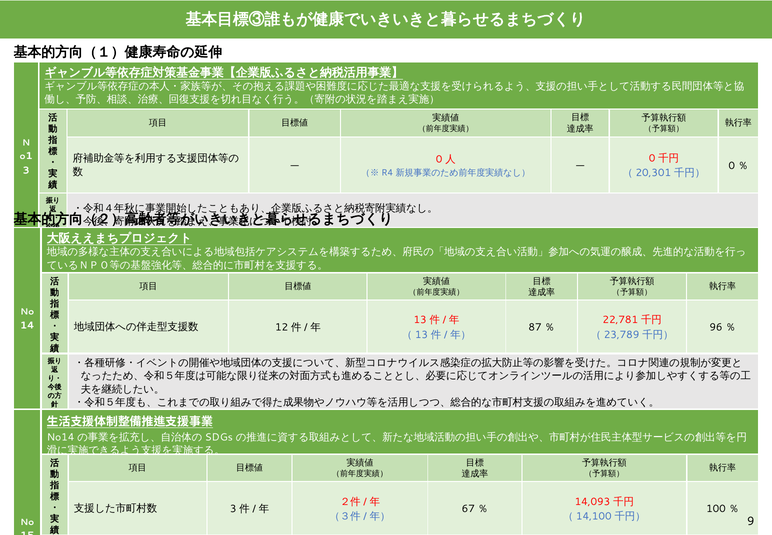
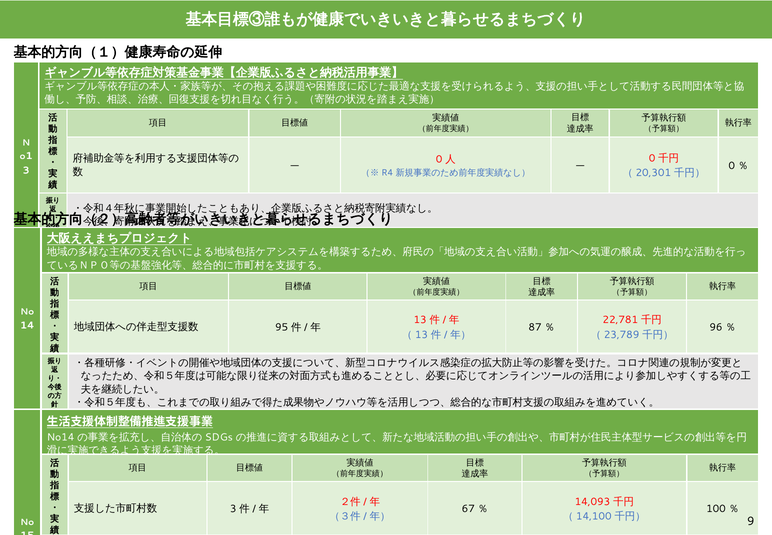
12: 12 -> 95
